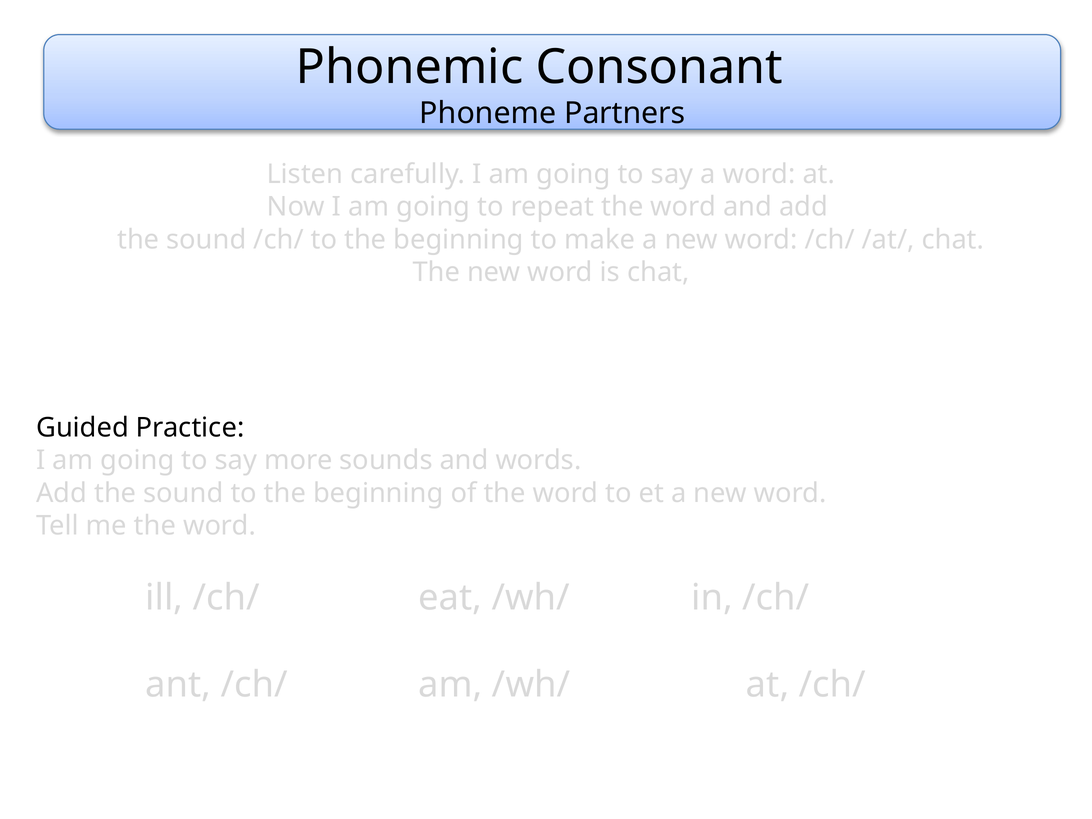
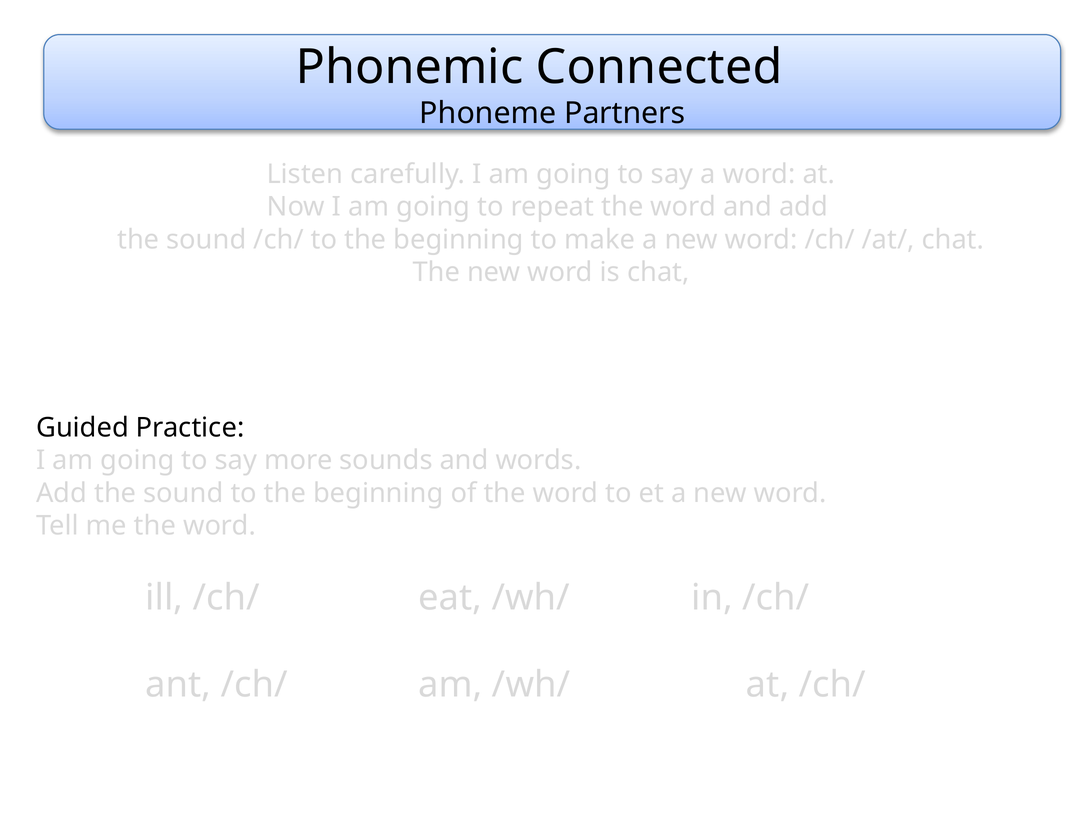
Consonant: Consonant -> Connected
